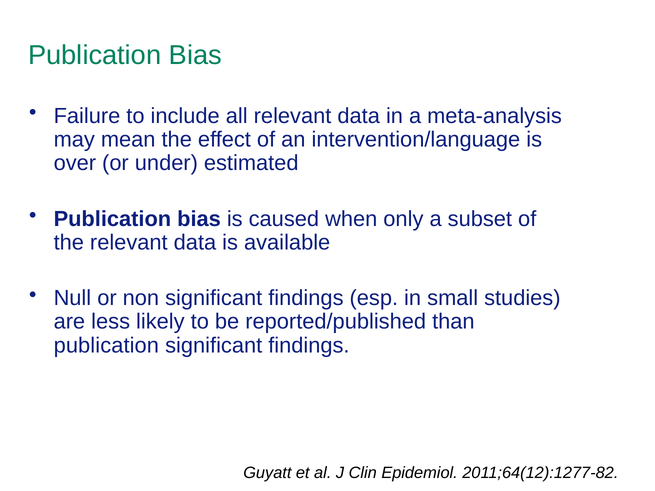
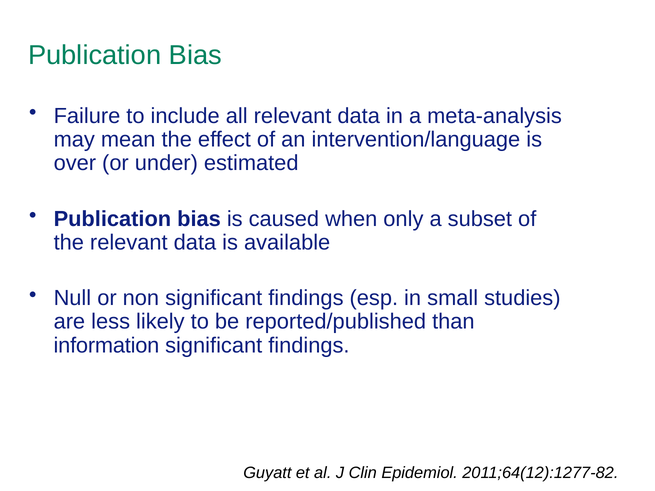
publication at (106, 345): publication -> information
